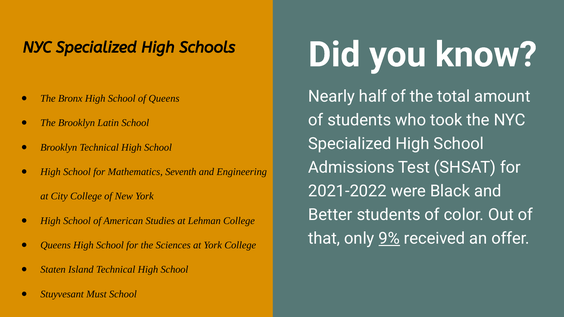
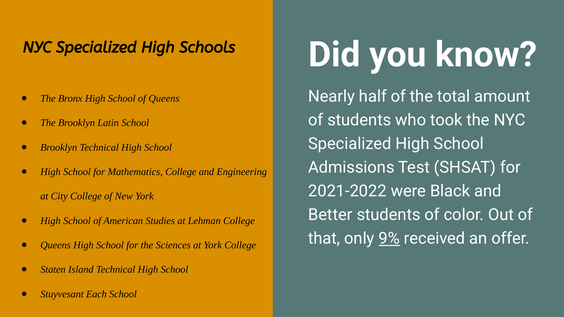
Mathematics Seventh: Seventh -> College
Must: Must -> Each
